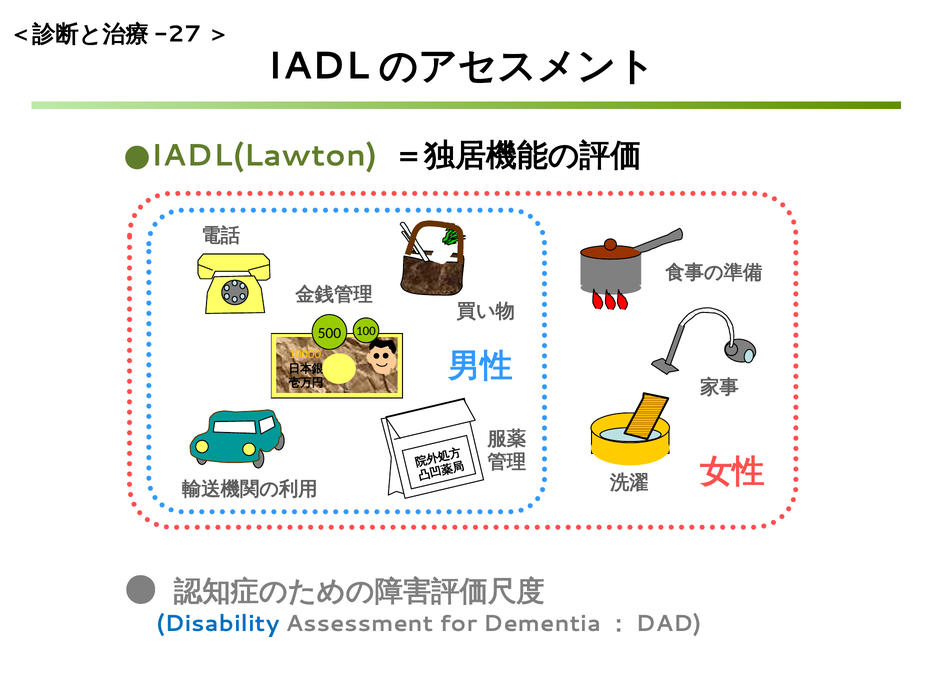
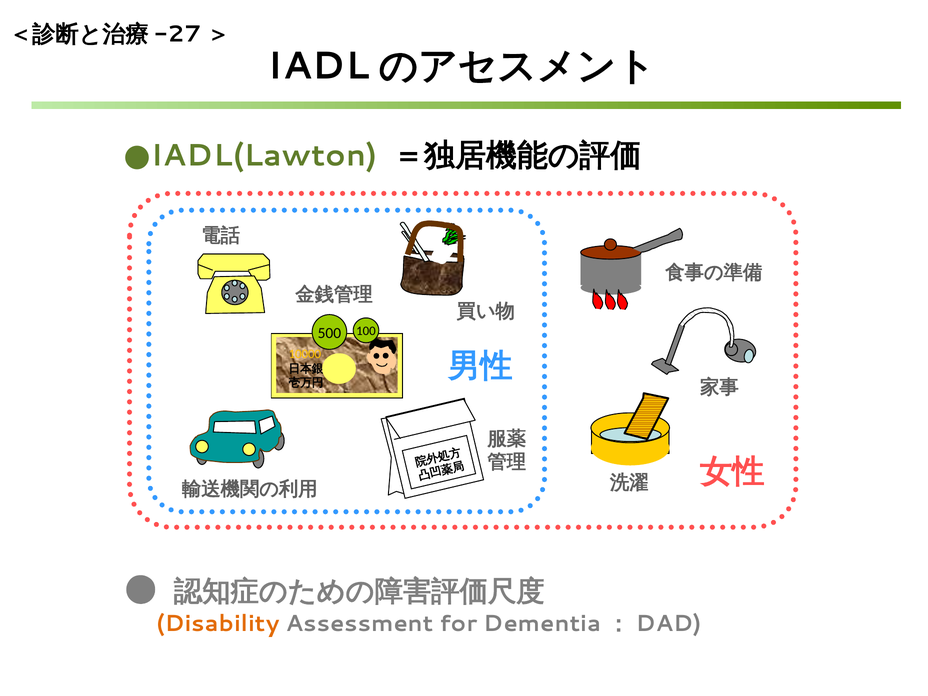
Disability colour: blue -> orange
